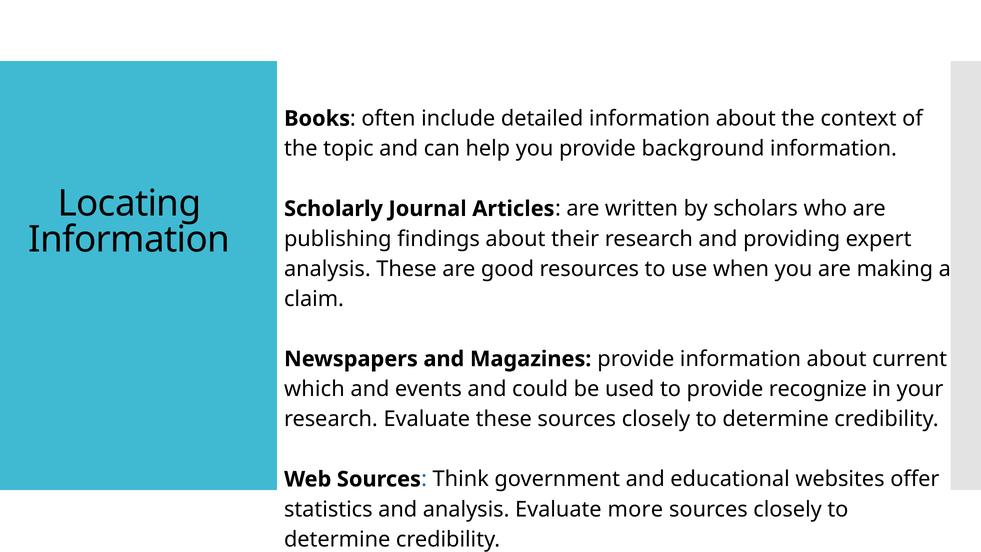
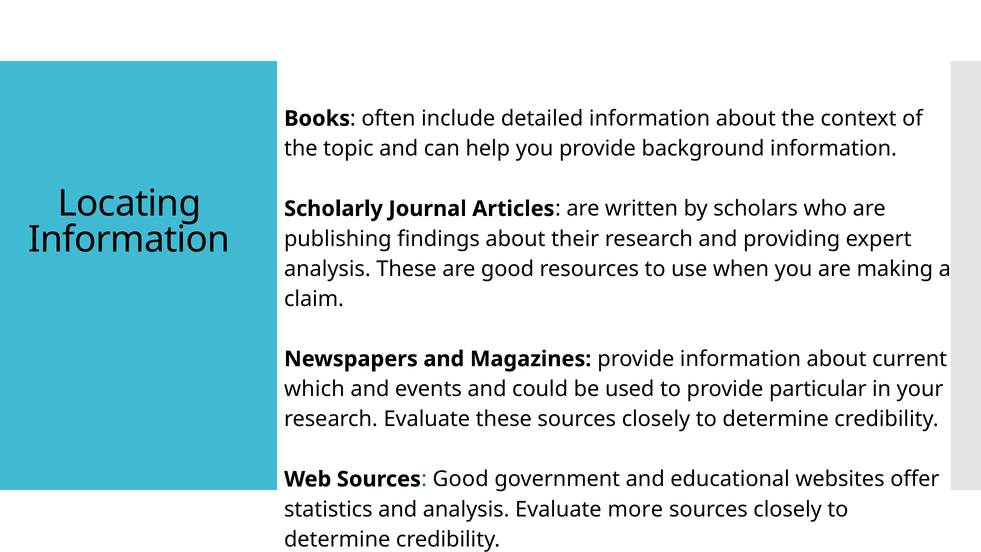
recognize: recognize -> particular
Sources Think: Think -> Good
